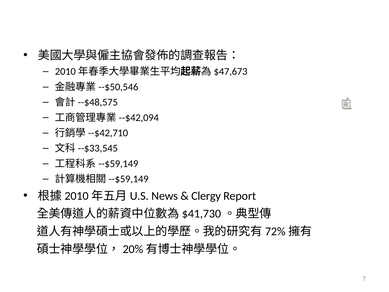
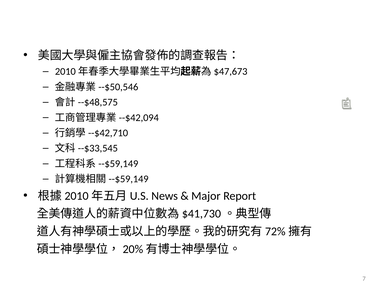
Clergy: Clergy -> Major
